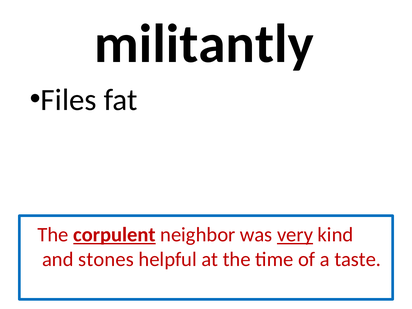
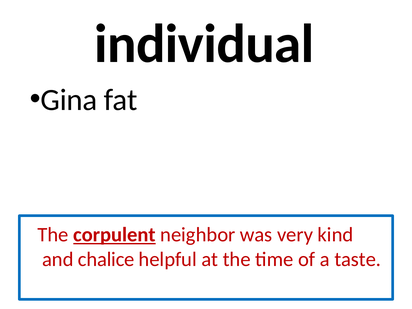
militantly: militantly -> individual
Files: Files -> Gina
very underline: present -> none
stones: stones -> chalice
